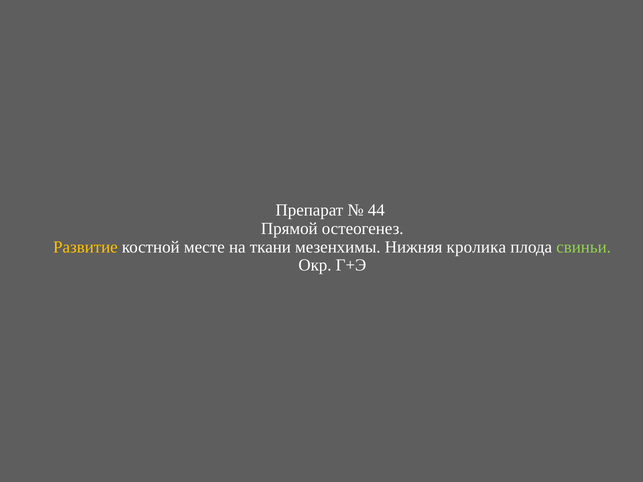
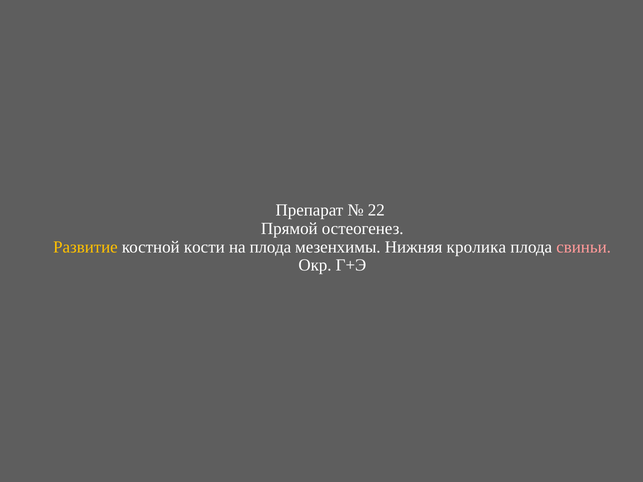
44: 44 -> 22
месте: месте -> кости
на ткани: ткани -> плода
свиньи colour: light green -> pink
